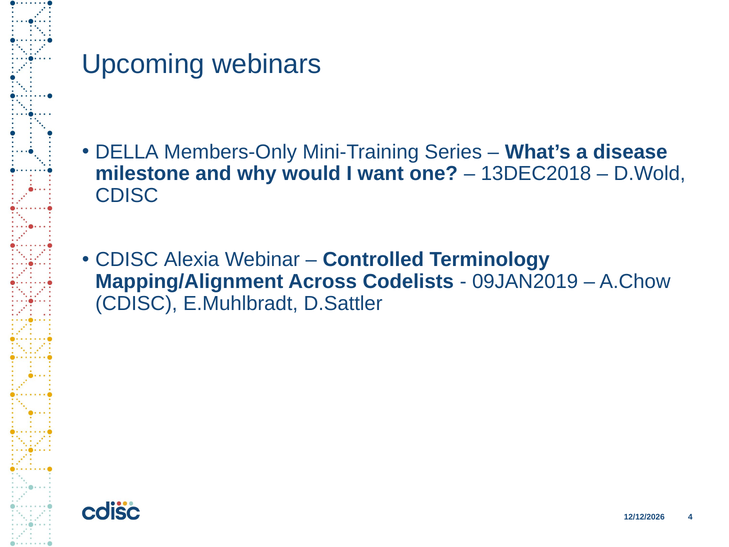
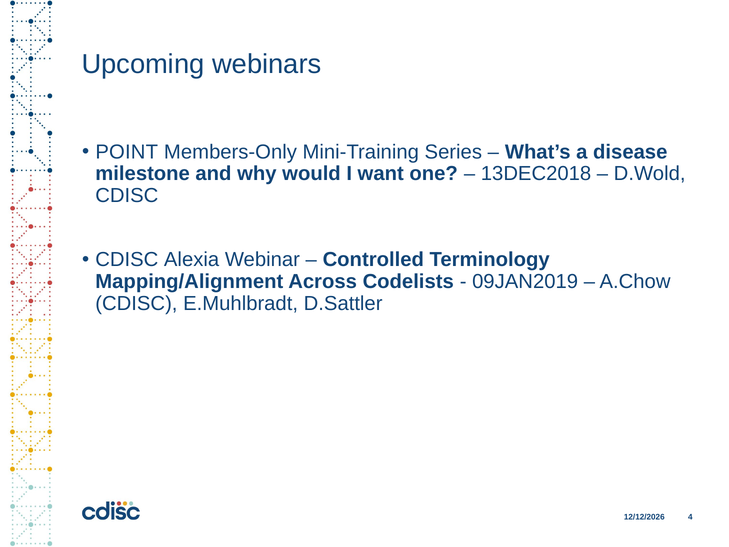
DELLA: DELLA -> POINT
